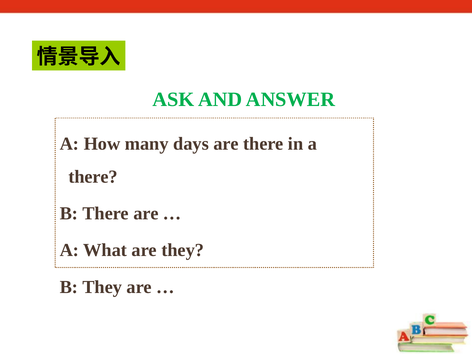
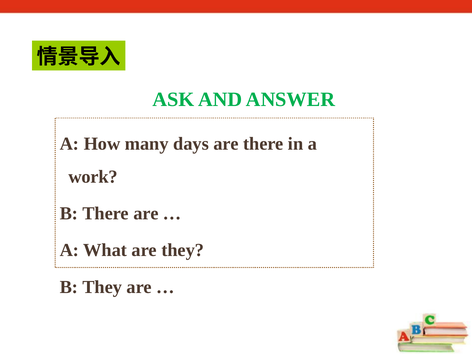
there at (93, 177): there -> work
